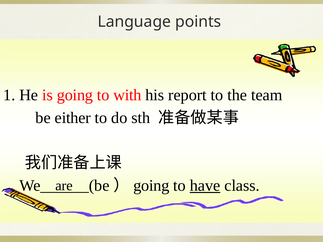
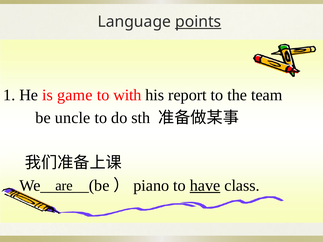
points underline: none -> present
is going: going -> game
either: either -> uncle
going at (151, 186): going -> piano
